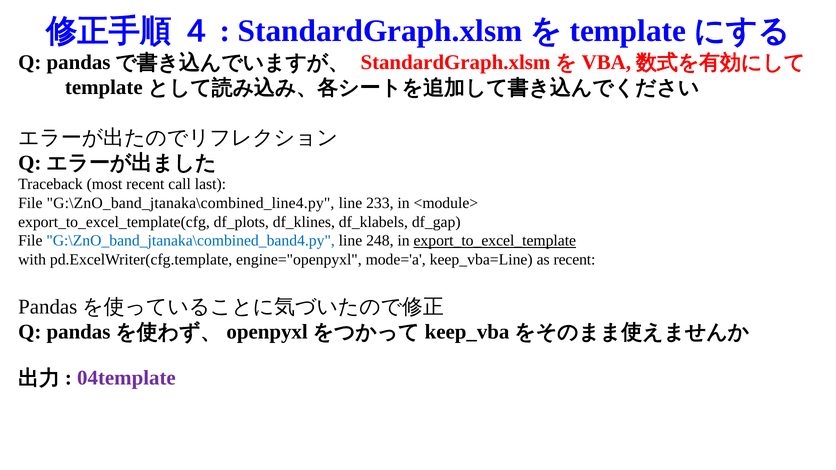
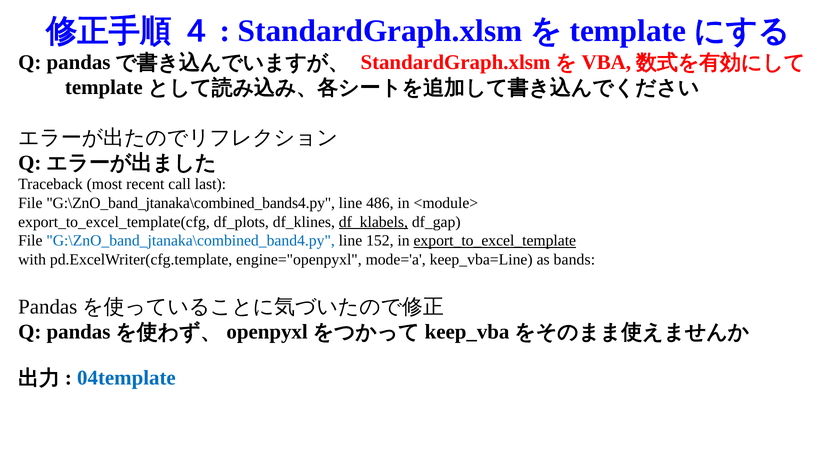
G:\ZnO_band_jtanaka\combined_line4.py: G:\ZnO_band_jtanaka\combined_line4.py -> G:\ZnO_band_jtanaka\combined_bands4.py
233: 233 -> 486
df_klabels underline: none -> present
248: 248 -> 152
as recent: recent -> bands
04template colour: purple -> blue
